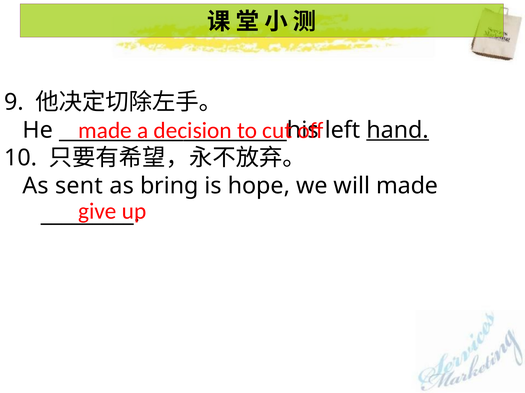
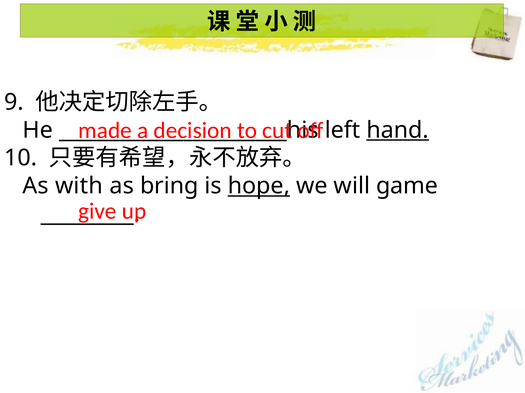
sent: sent -> with
hope underline: none -> present
will made: made -> game
